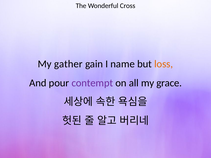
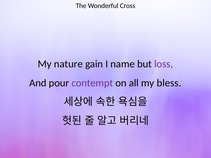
gather: gather -> nature
loss colour: orange -> purple
grace: grace -> bless
